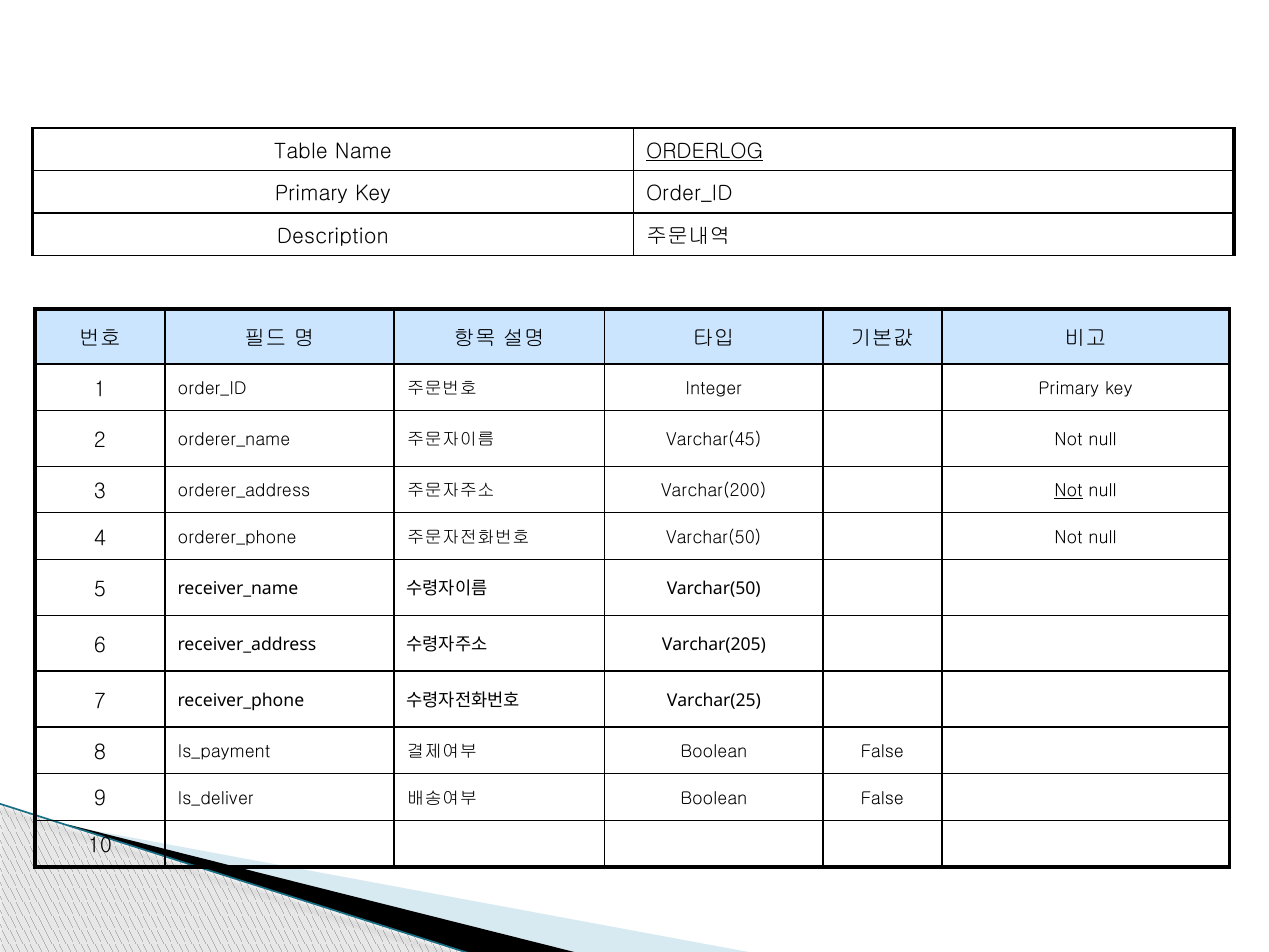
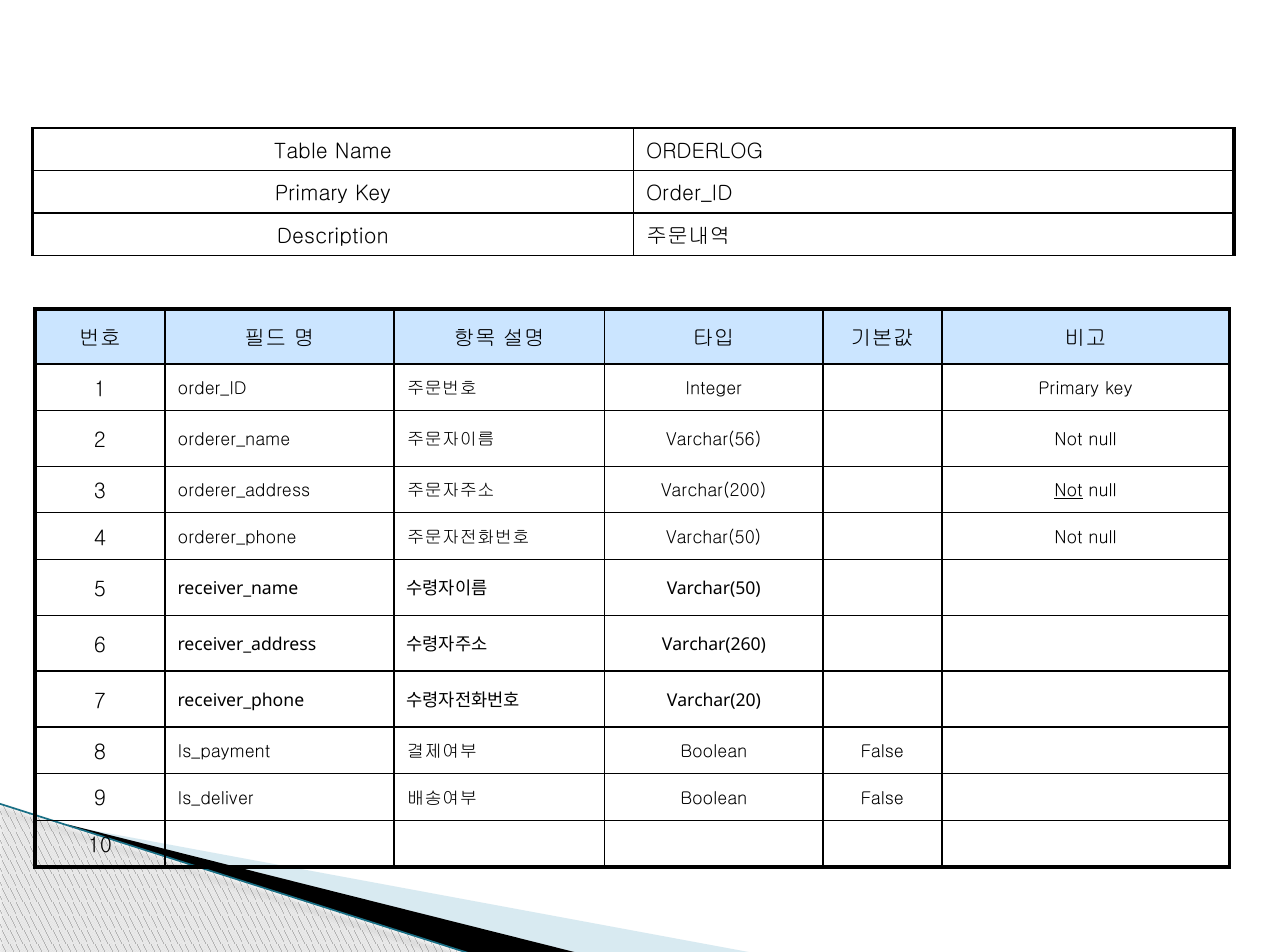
ORDERLOG underline: present -> none
Varchar(45: Varchar(45 -> Varchar(56
Varchar(205: Varchar(205 -> Varchar(260
Varchar(25: Varchar(25 -> Varchar(20
